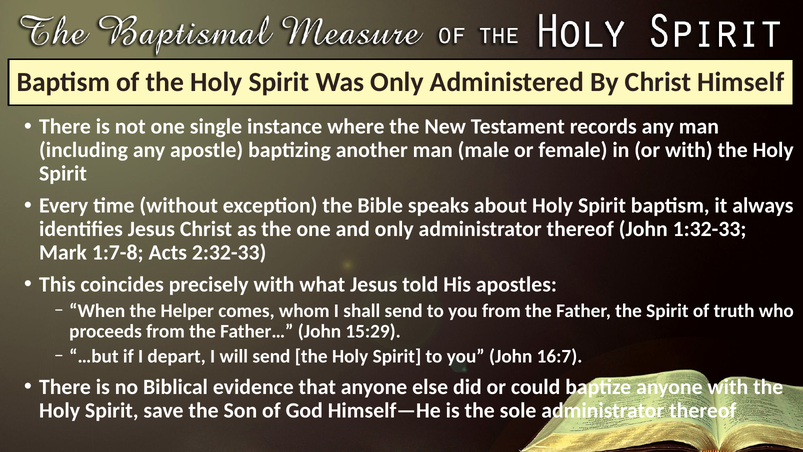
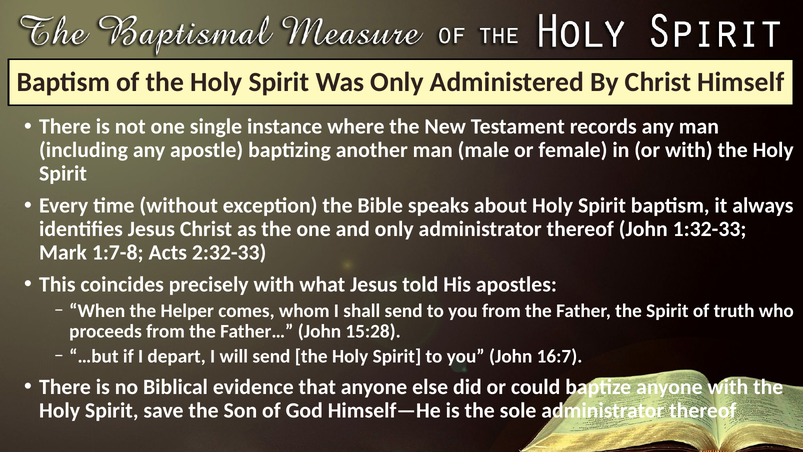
15:29: 15:29 -> 15:28
